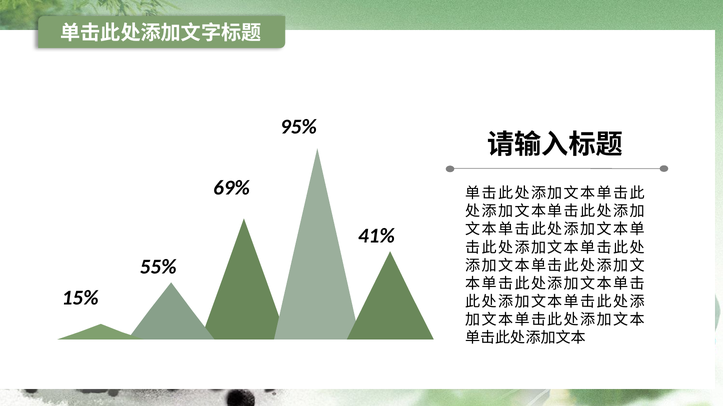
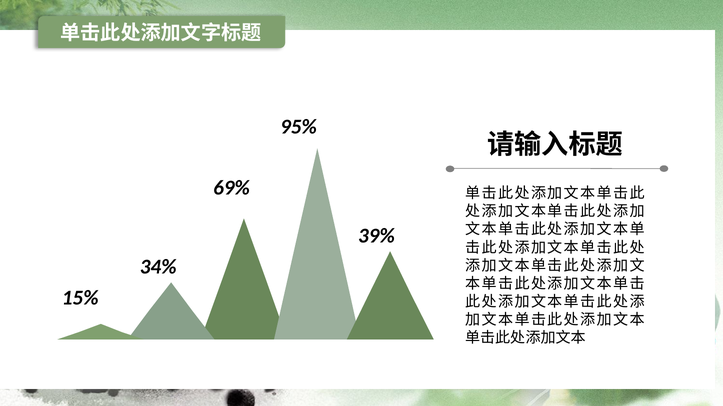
41%: 41% -> 39%
55%: 55% -> 34%
